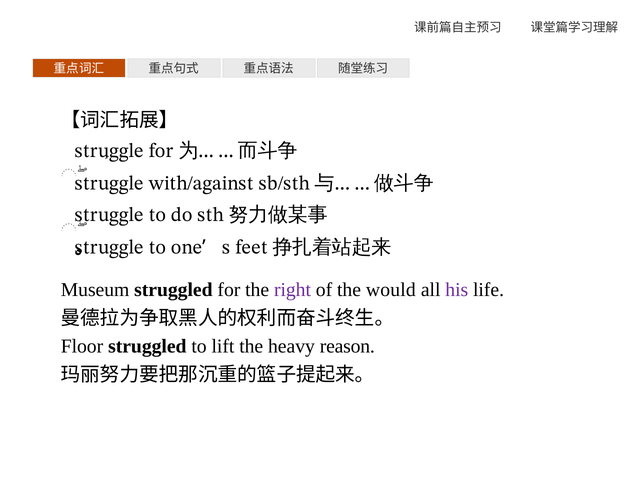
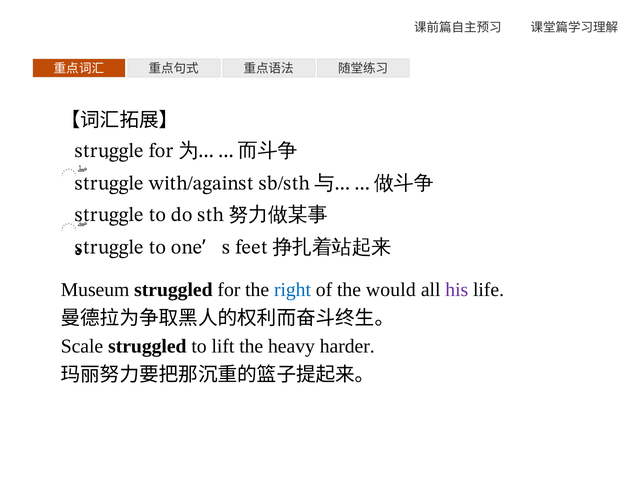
right colour: purple -> blue
Floor: Floor -> Scale
reason: reason -> harder
